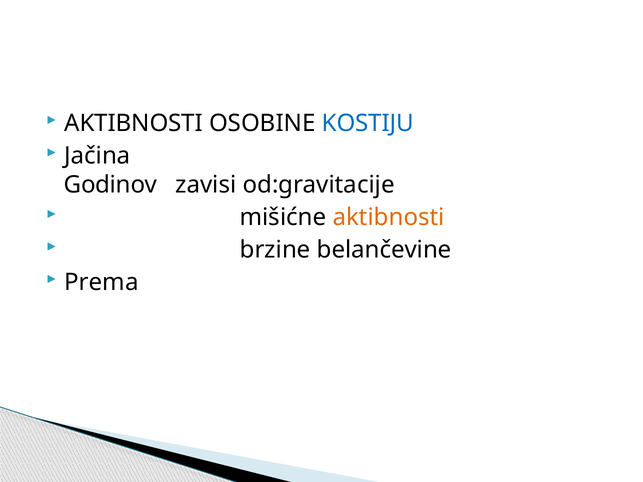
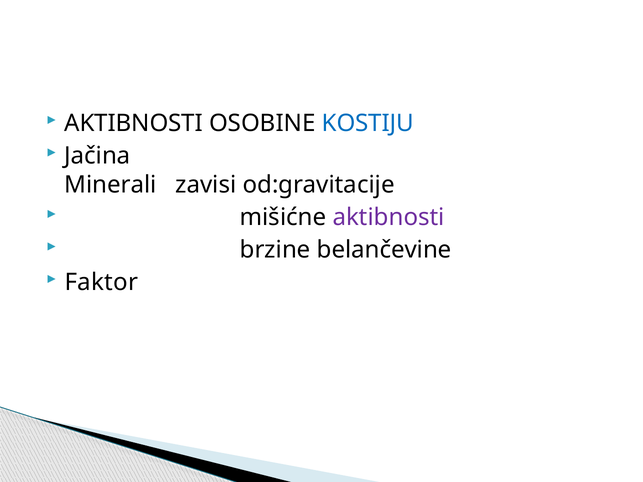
Godinov: Godinov -> Minerali
aktibnosti at (389, 218) colour: orange -> purple
Prema: Prema -> Faktor
